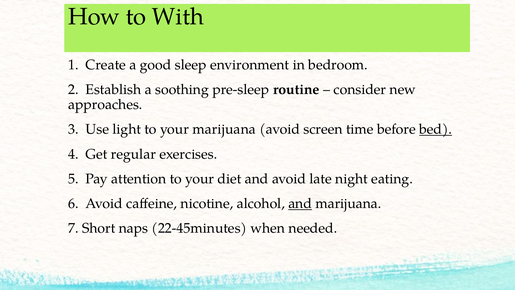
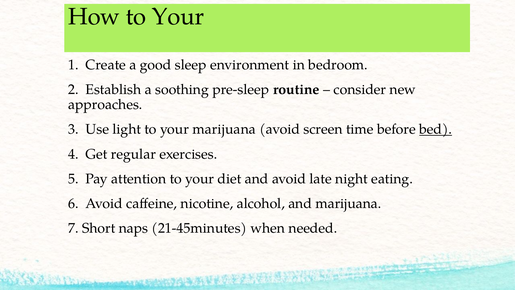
How to With: With -> Your
and at (300, 203) underline: present -> none
22-45minutes: 22-45minutes -> 21-45minutes
